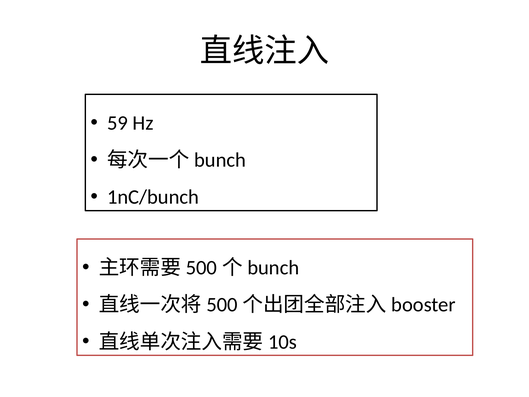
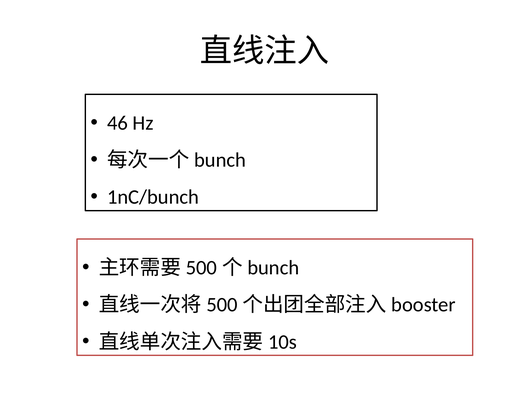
59: 59 -> 46
